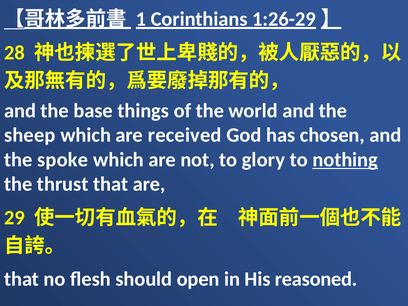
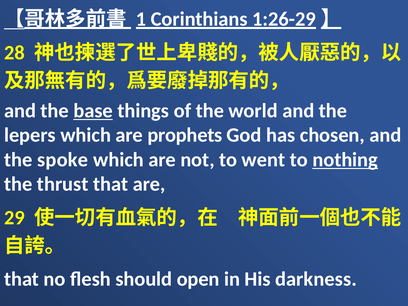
base underline: none -> present
sheep: sheep -> lepers
received: received -> prophets
glory: glory -> went
reasoned: reasoned -> darkness
